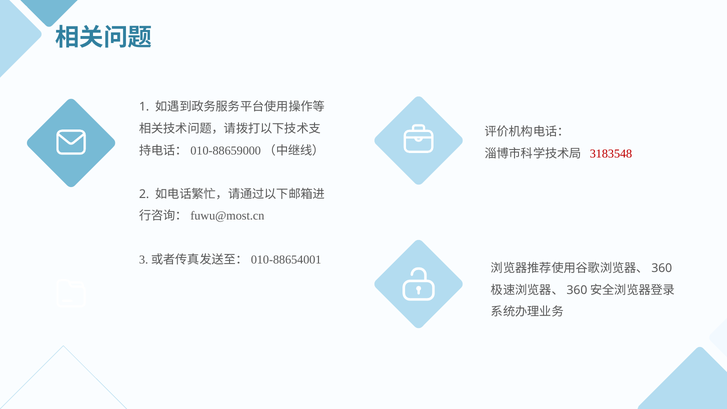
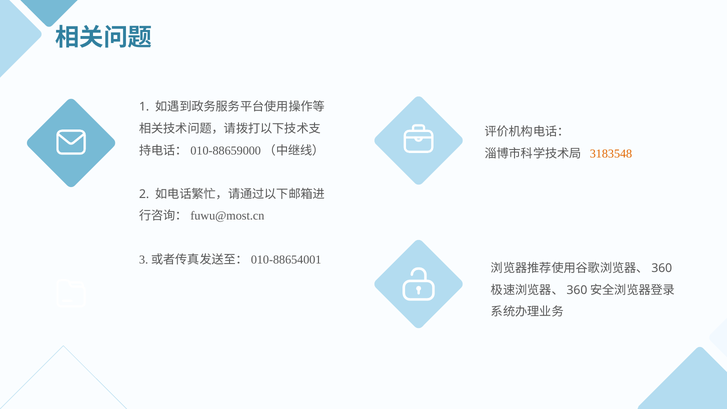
3183548 colour: red -> orange
